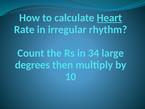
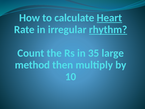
rhythm underline: none -> present
34: 34 -> 35
degrees: degrees -> method
